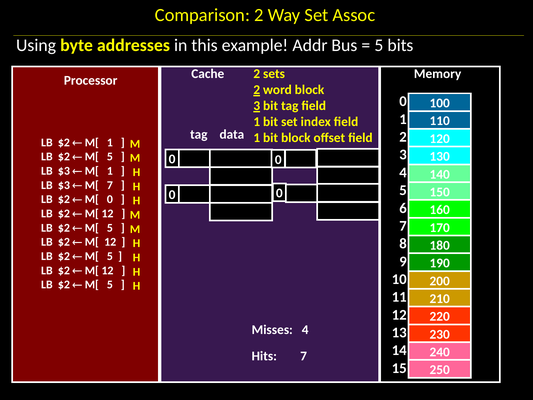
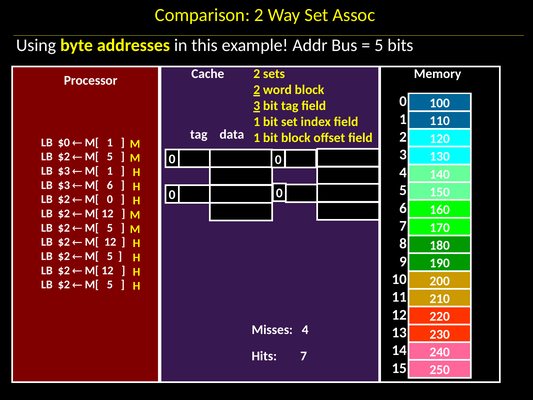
$2 at (64, 142): $2 -> $0
M[ 7: 7 -> 6
